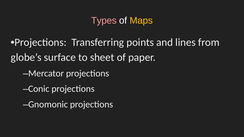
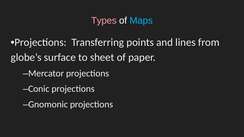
Maps colour: yellow -> light blue
